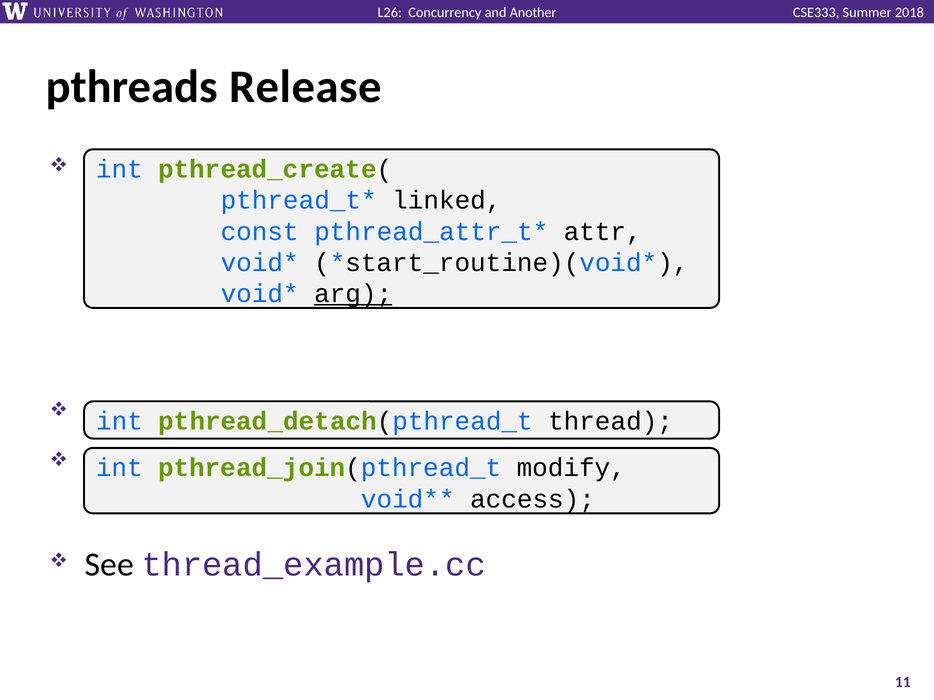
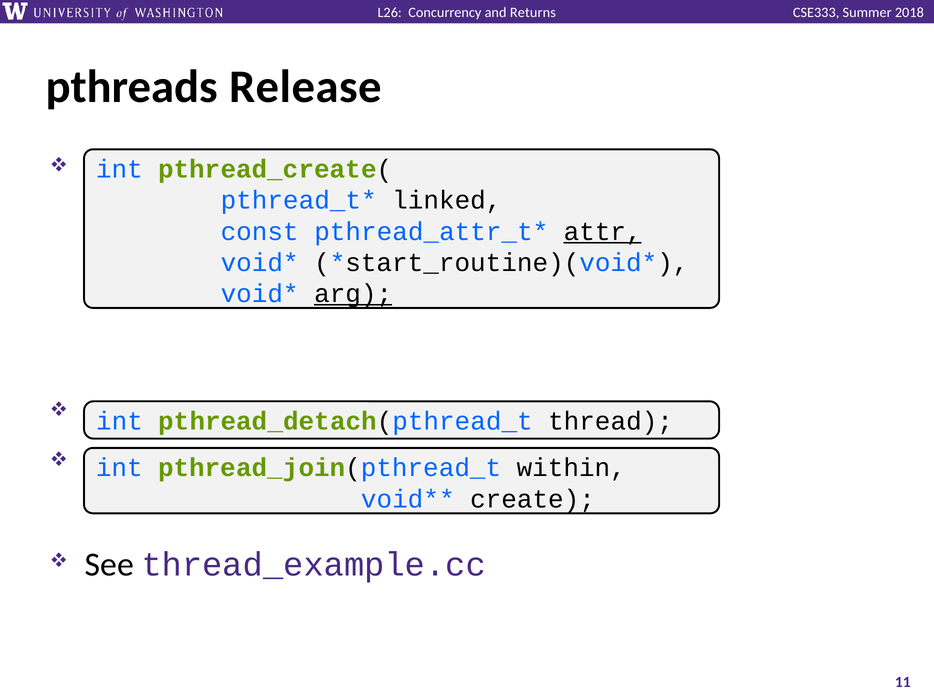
Another: Another -> Returns
attr underline: none -> present
modify: modify -> within
access: access -> create
